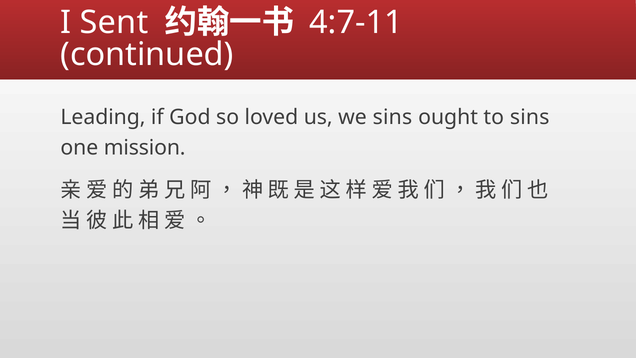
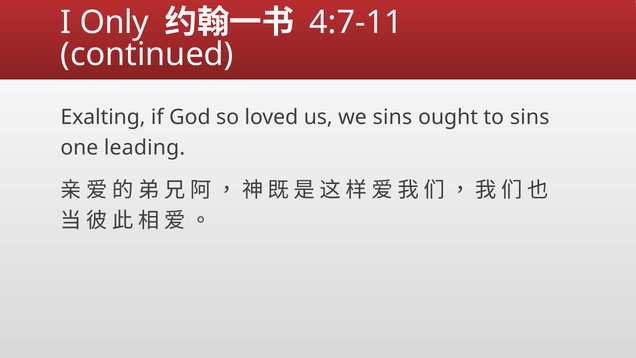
Sent: Sent -> Only
Leading: Leading -> Exalting
mission: mission -> leading
